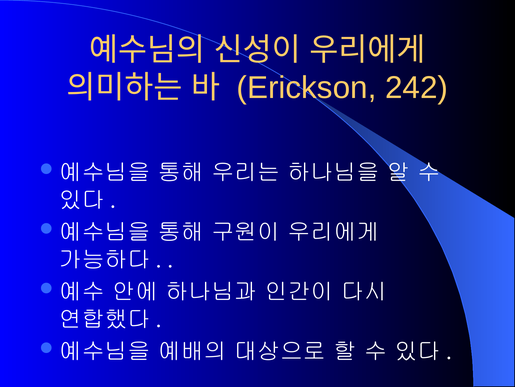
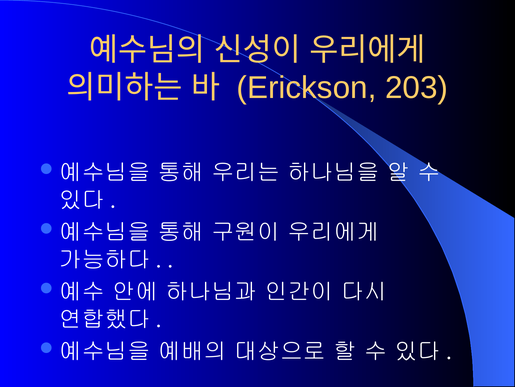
242: 242 -> 203
